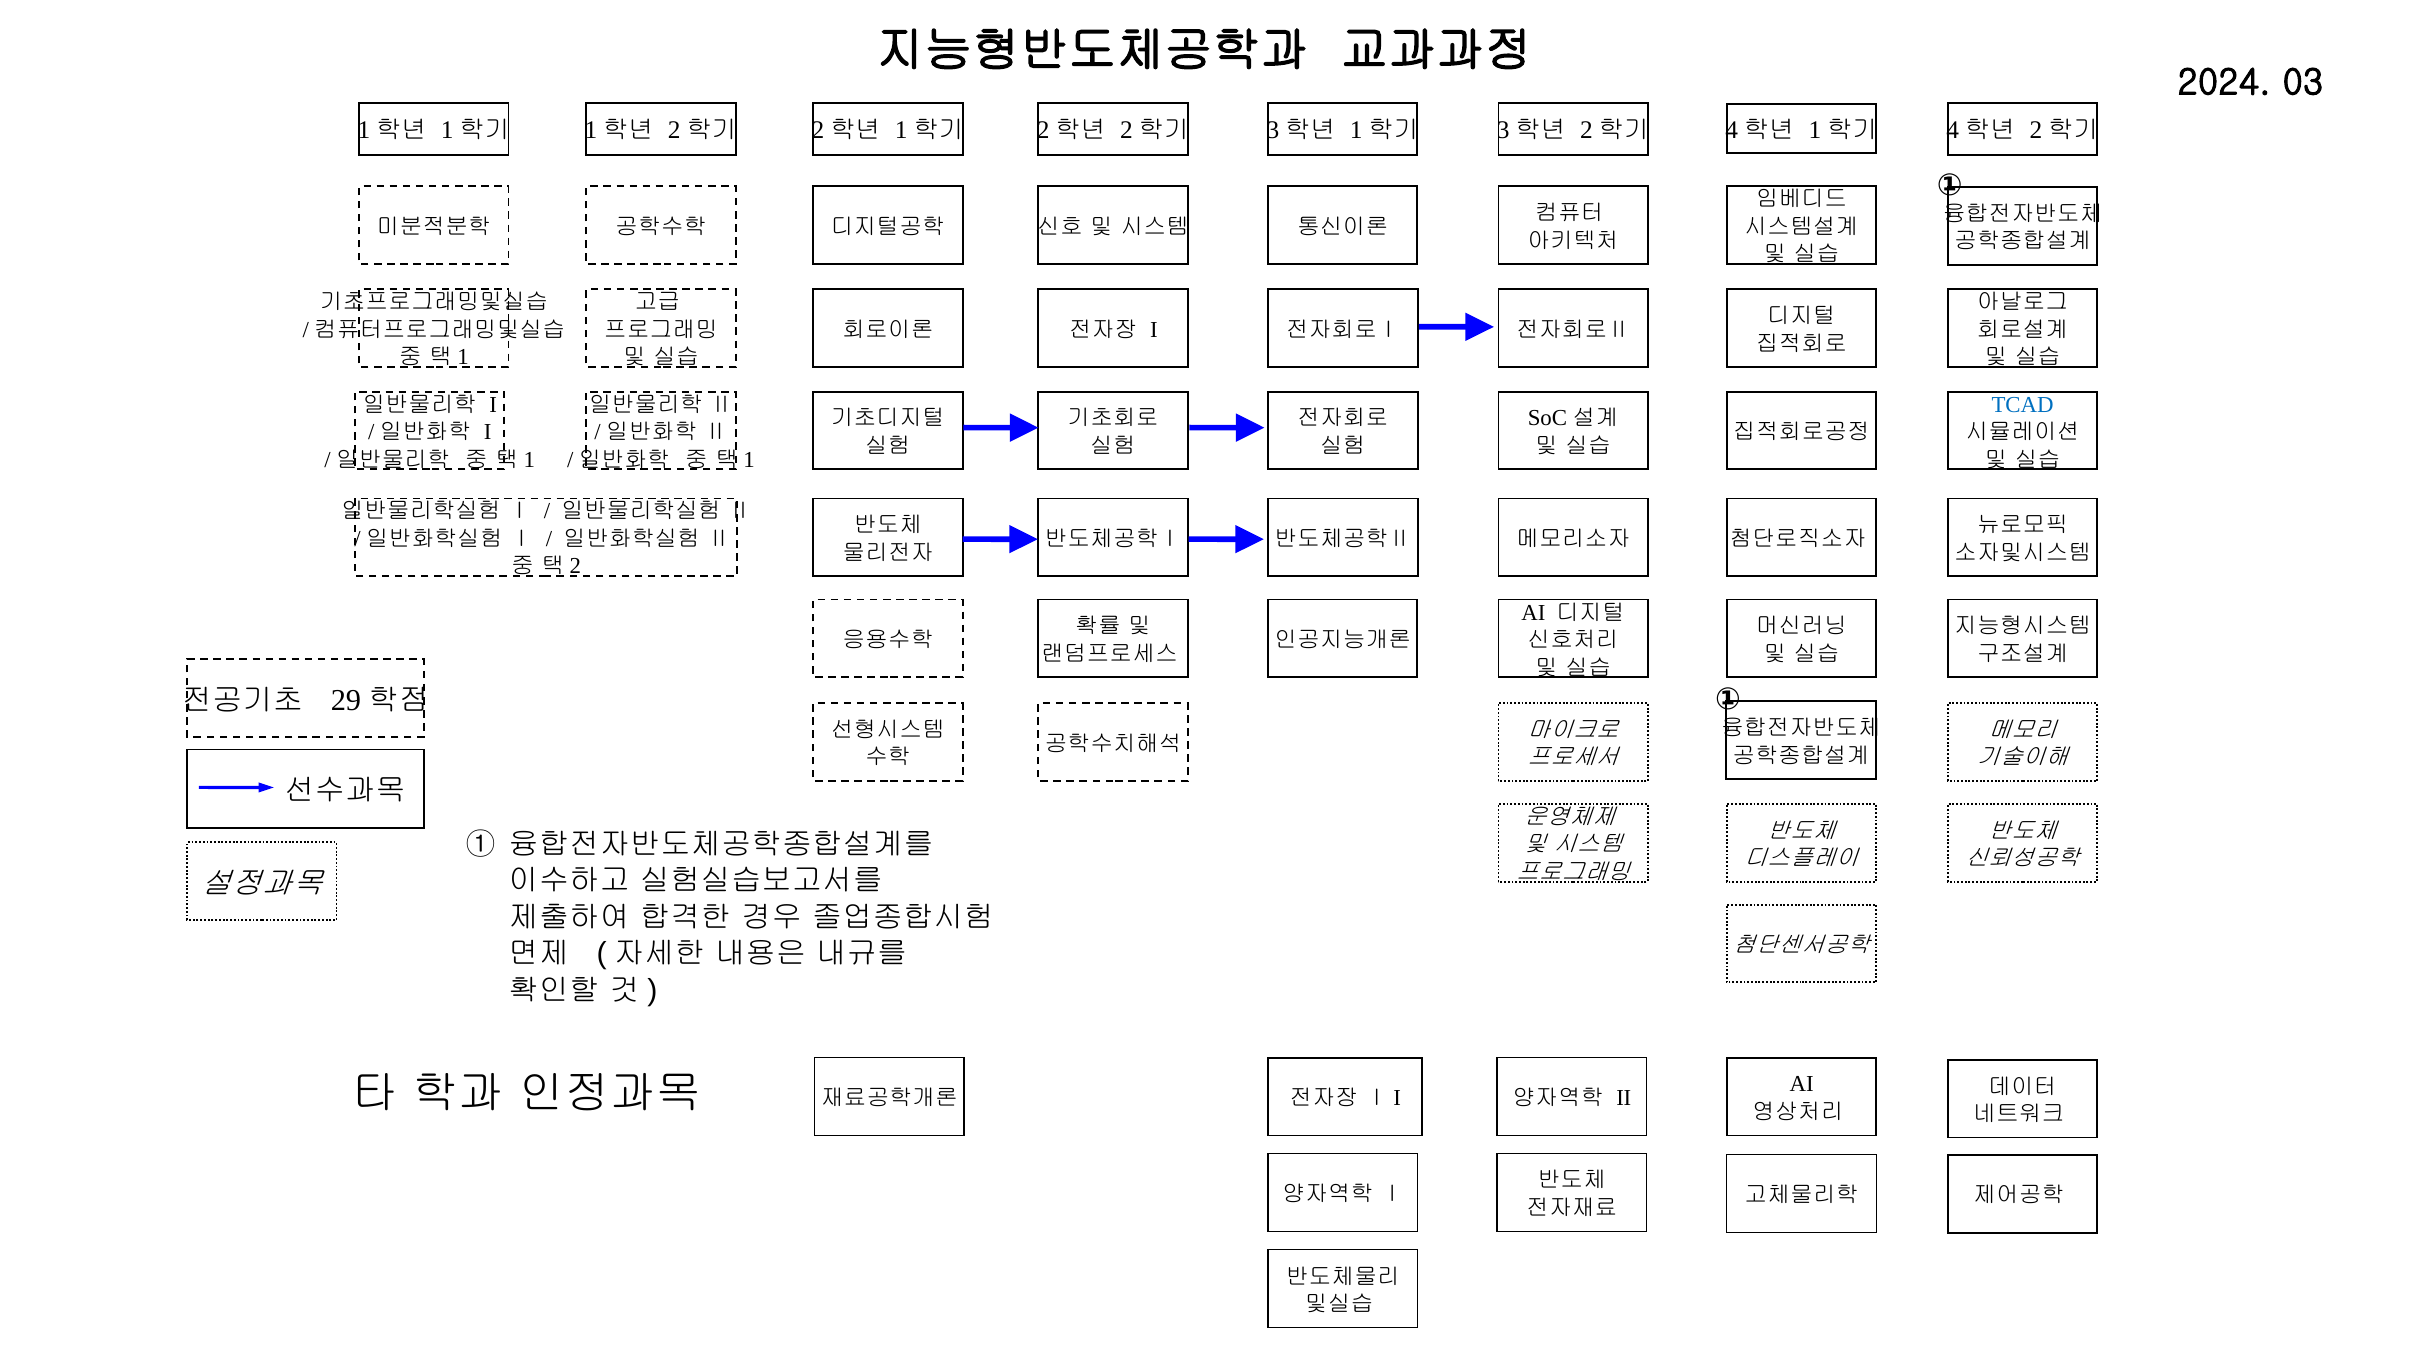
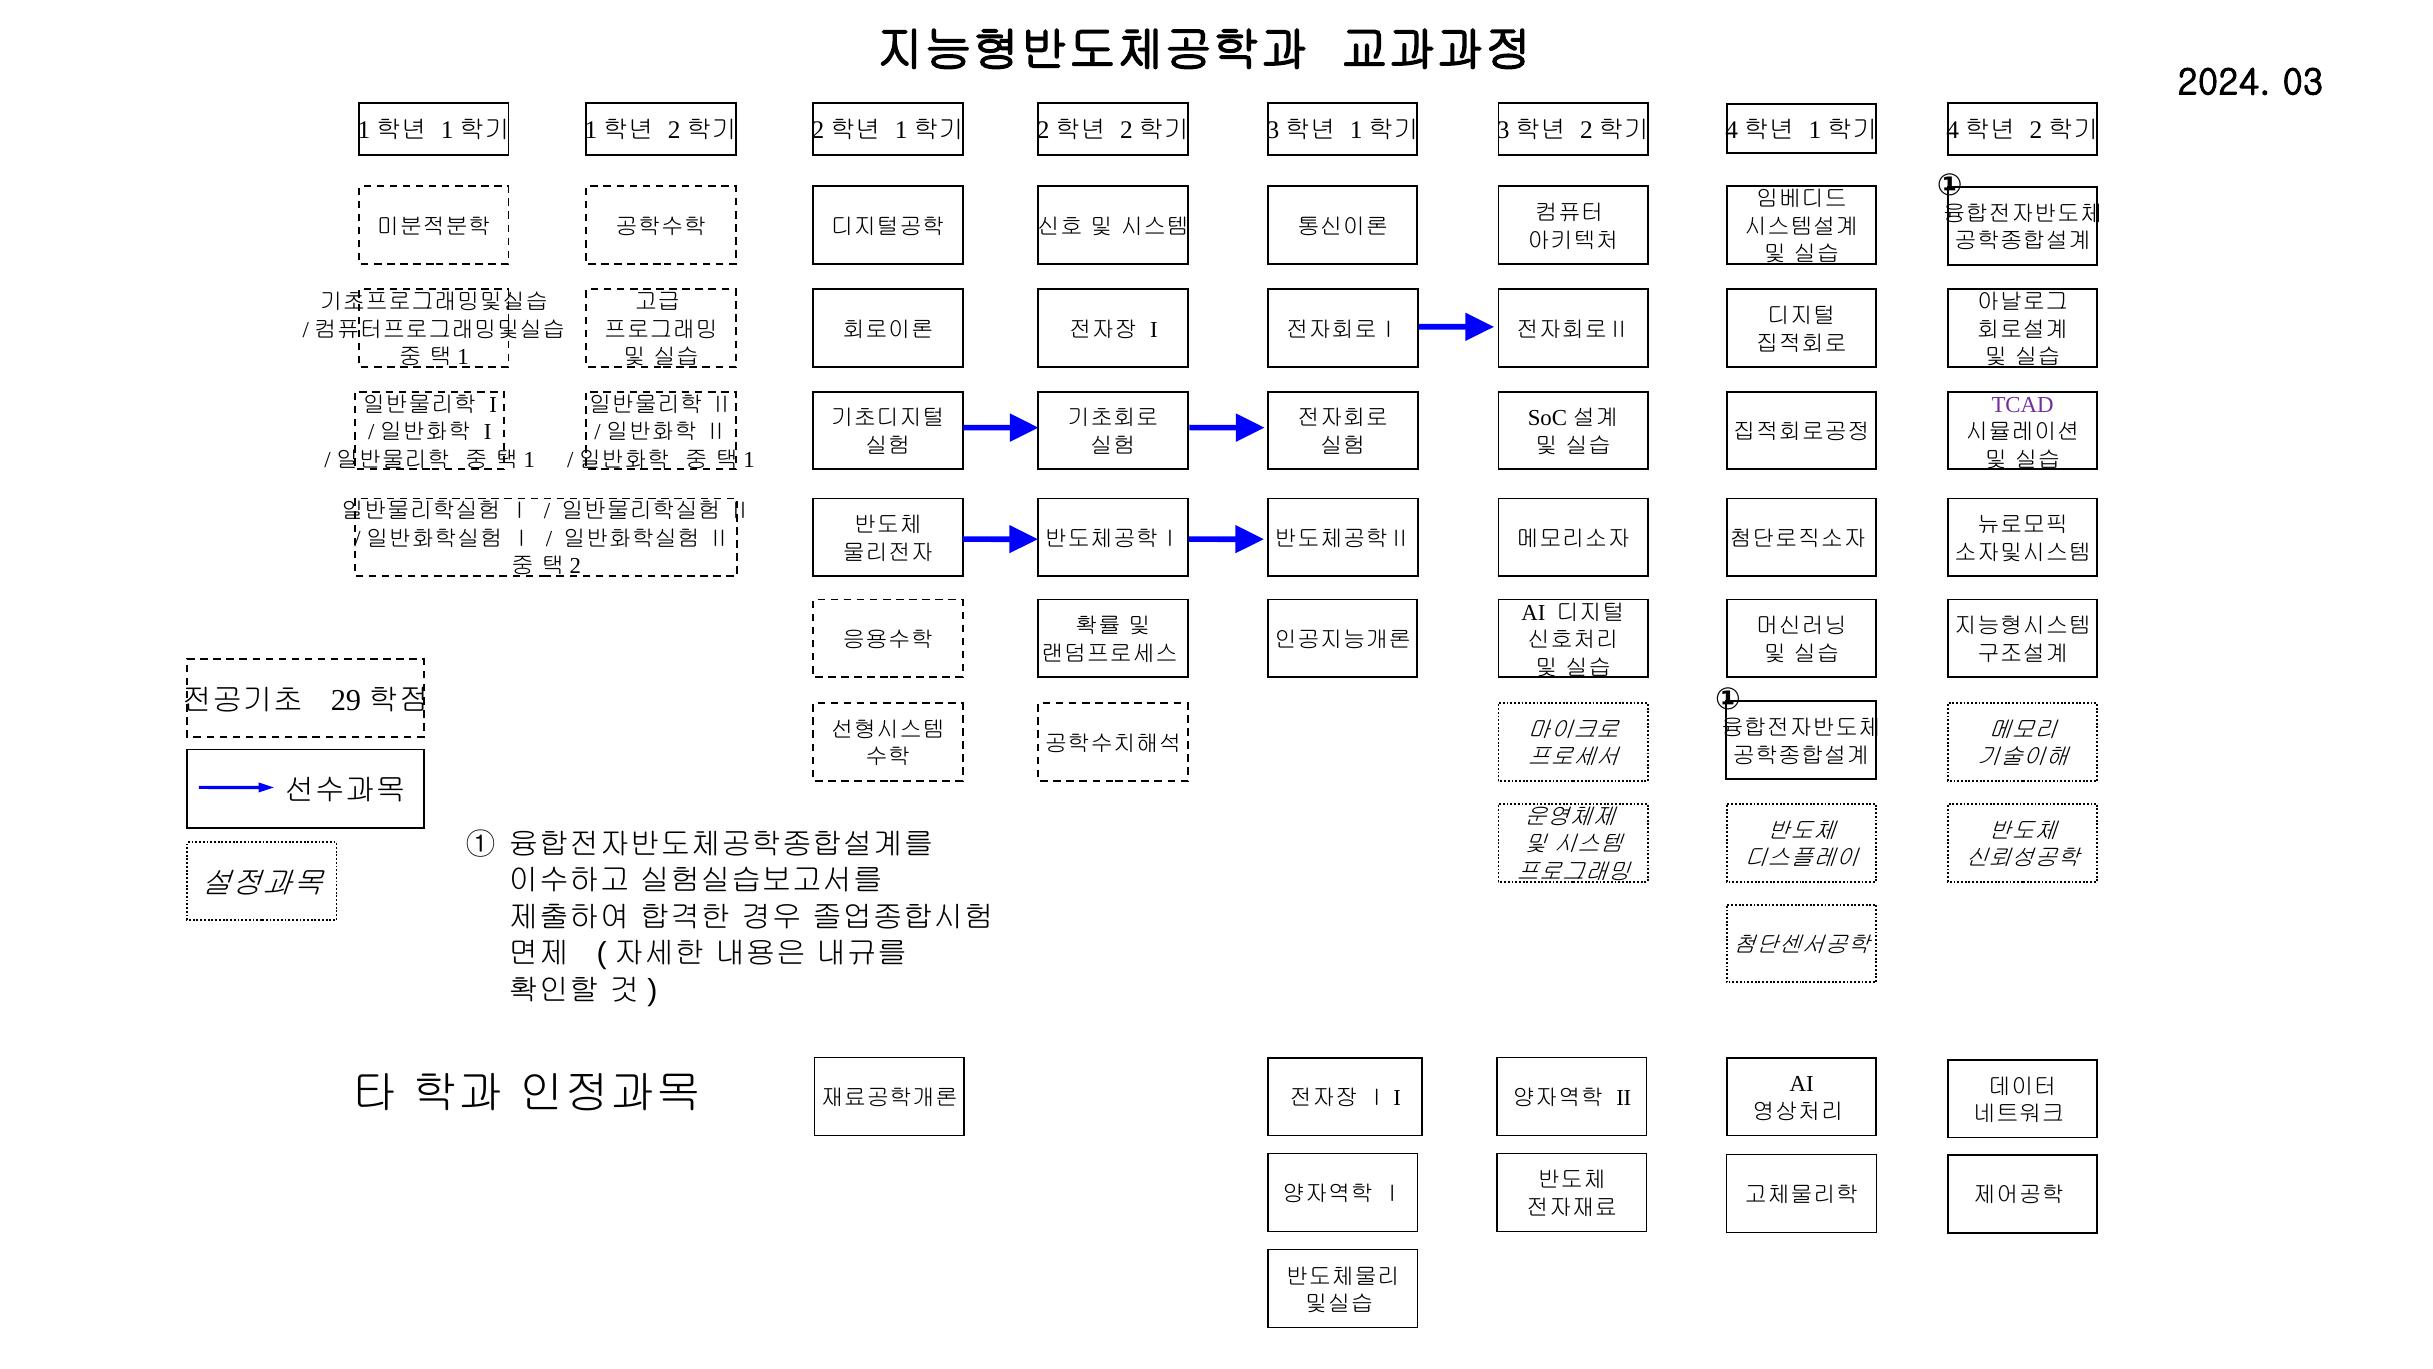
TCAD colour: blue -> purple
